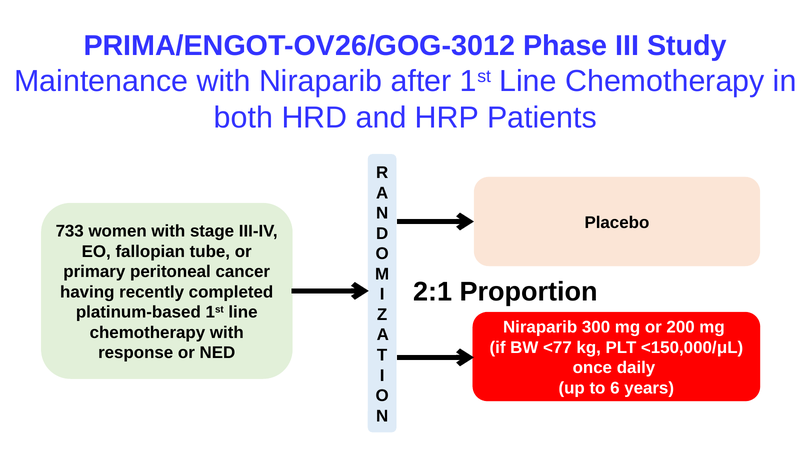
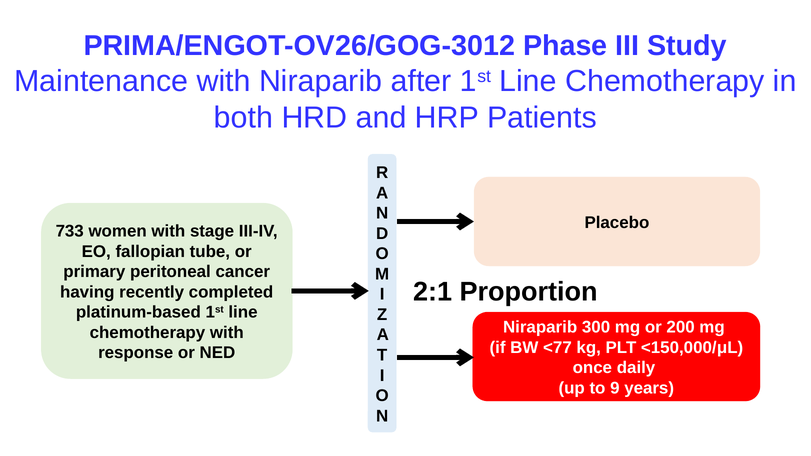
6: 6 -> 9
